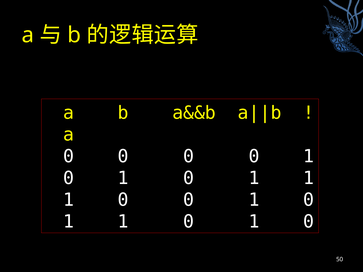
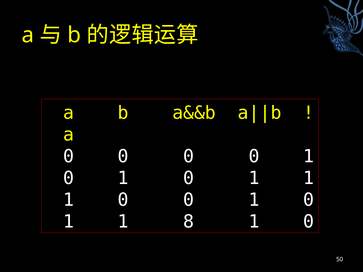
0 at (189, 222): 0 -> 8
